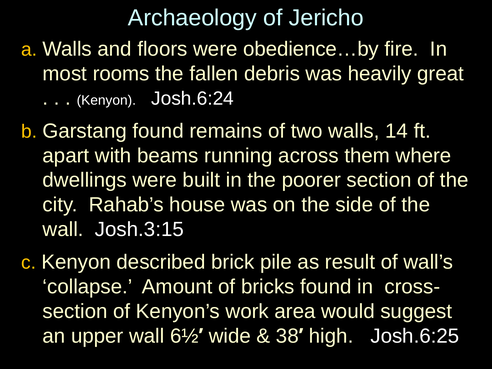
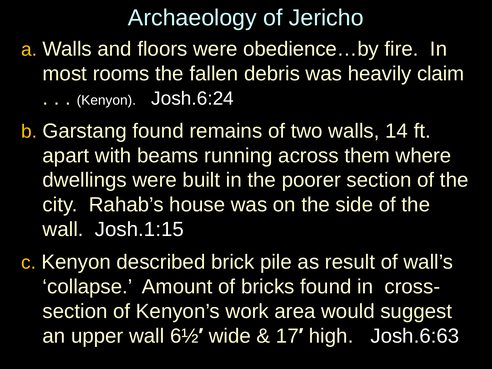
great: great -> claim
Josh.3:15: Josh.3:15 -> Josh.1:15
38: 38 -> 17
Josh.6:25: Josh.6:25 -> Josh.6:63
